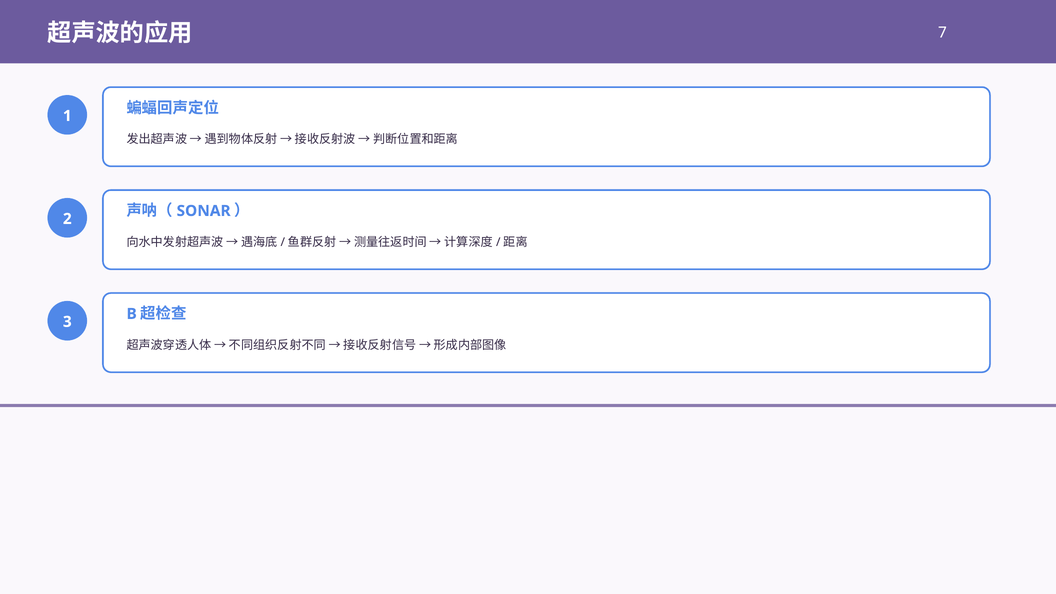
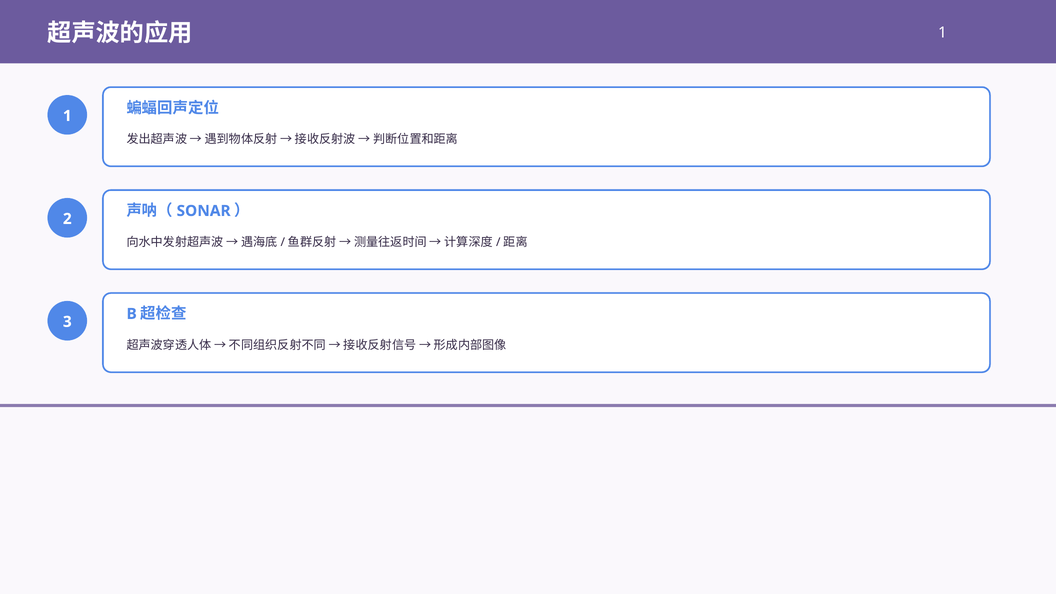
7 at (942, 33): 7 -> 1
